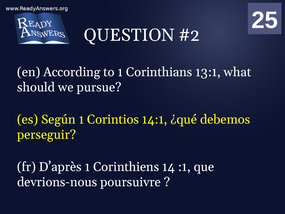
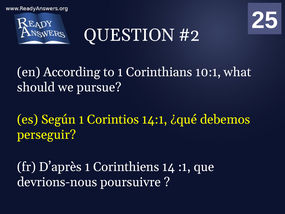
13:1: 13:1 -> 10:1
